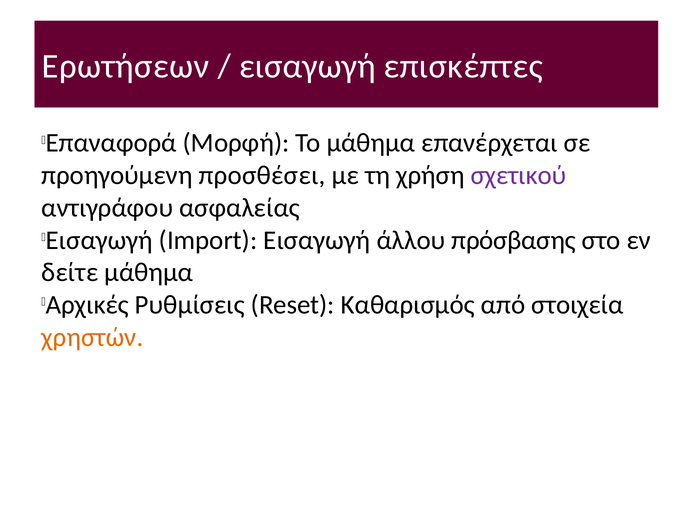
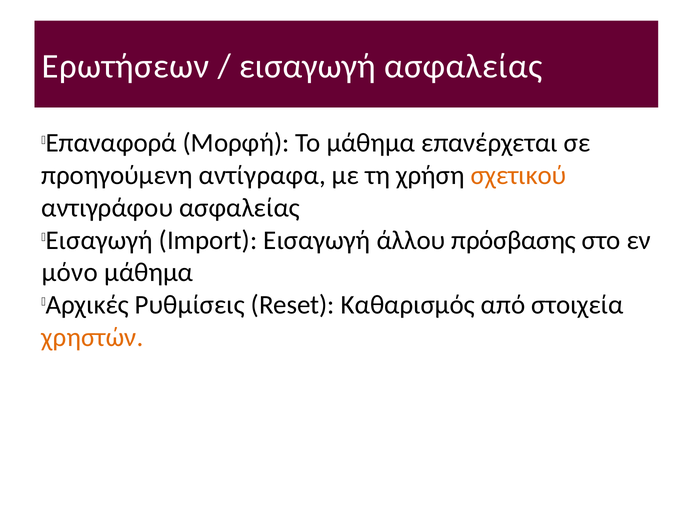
εισαγωγή επισκέπτες: επισκέπτες -> ασφαλείας
προσθέσει: προσθέσει -> αντίγραφα
σχετικού colour: purple -> orange
δείτε: δείτε -> μόνο
